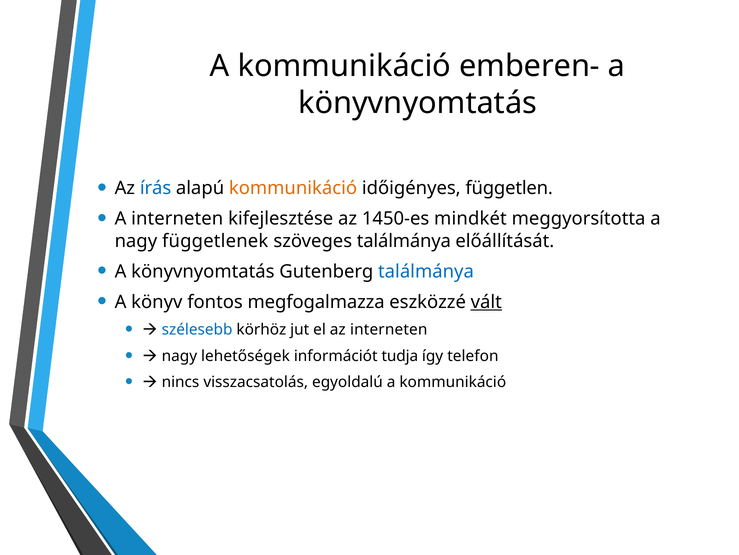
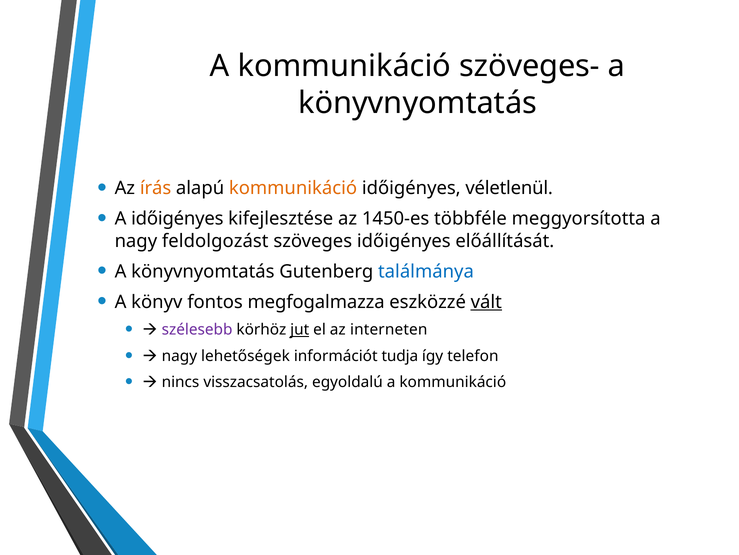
emberen-: emberen- -> szöveges-
írás colour: blue -> orange
független: független -> véletlenül
A interneten: interneten -> időigényes
mindkét: mindkét -> többféle
függetlenek: függetlenek -> feldolgozást
szöveges találmánya: találmánya -> időigényes
szélesebb colour: blue -> purple
jut underline: none -> present
